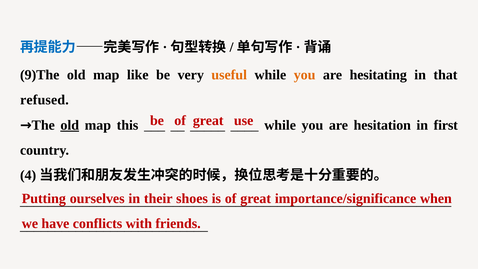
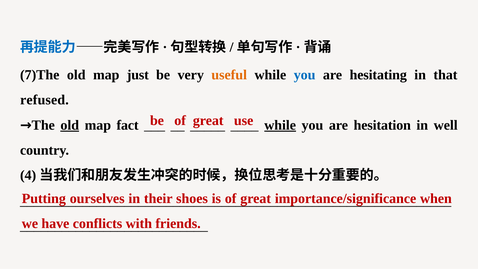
9)The: 9)The -> 7)The
like: like -> just
you at (305, 75) colour: orange -> blue
this: this -> fact
while at (280, 125) underline: none -> present
first: first -> well
